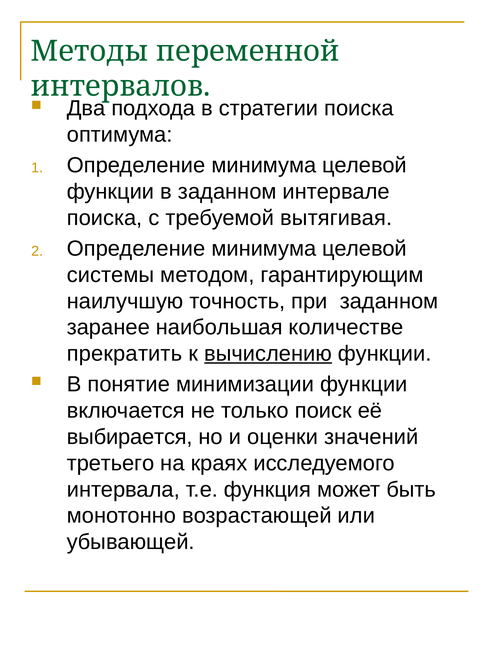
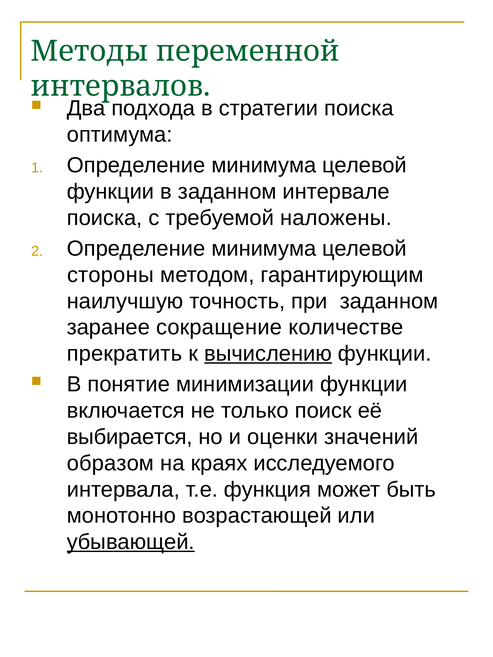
вытягивая: вытягивая -> наложены
системы: системы -> стороны
наибольшая: наибольшая -> сокращение
третьего: третьего -> образом
убывающей underline: none -> present
